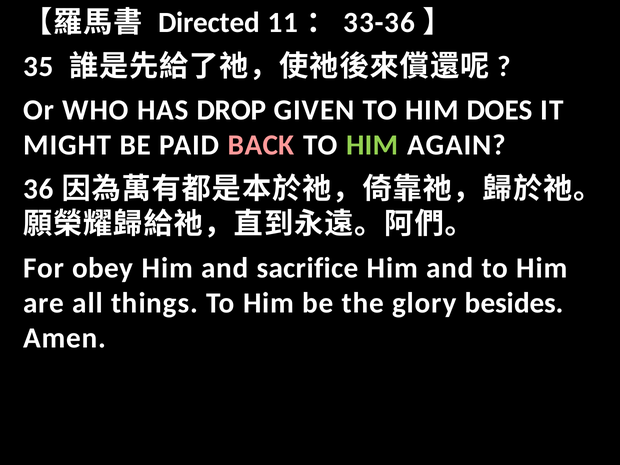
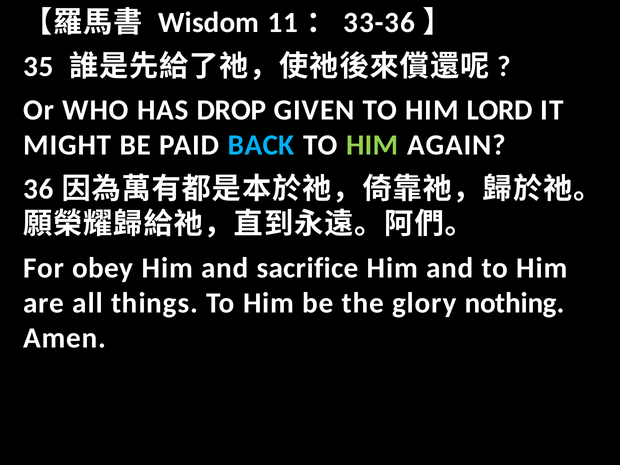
Directed: Directed -> Wisdom
DOES: DOES -> LORD
BACK colour: pink -> light blue
besides: besides -> nothing
